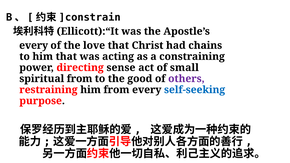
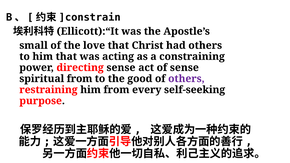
every at (34, 45): every -> small
had chains: chains -> others
of small: small -> sense
self-seeking colour: blue -> black
